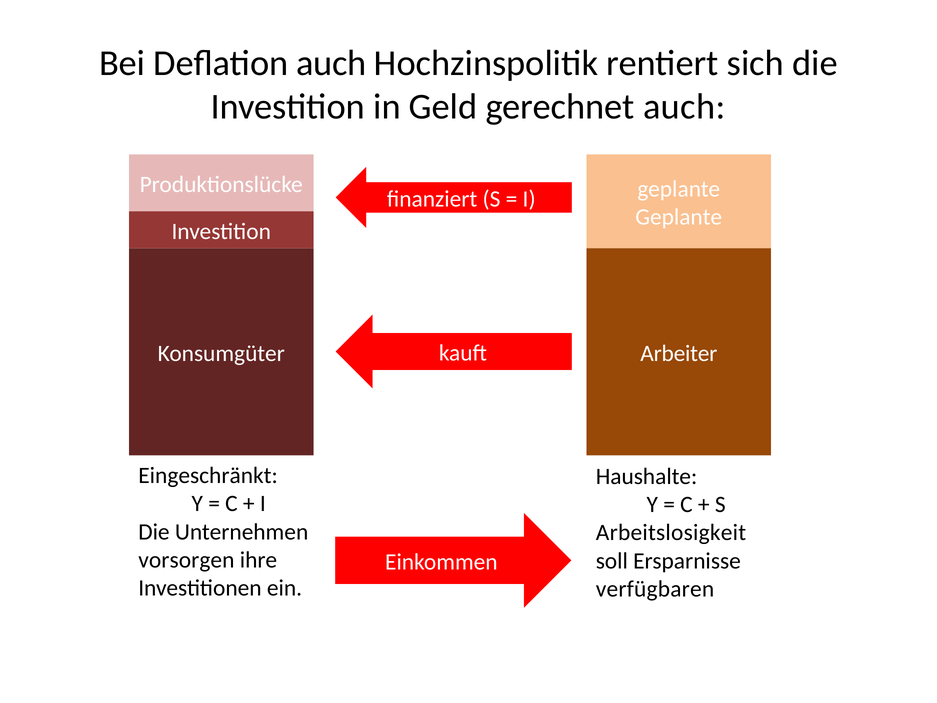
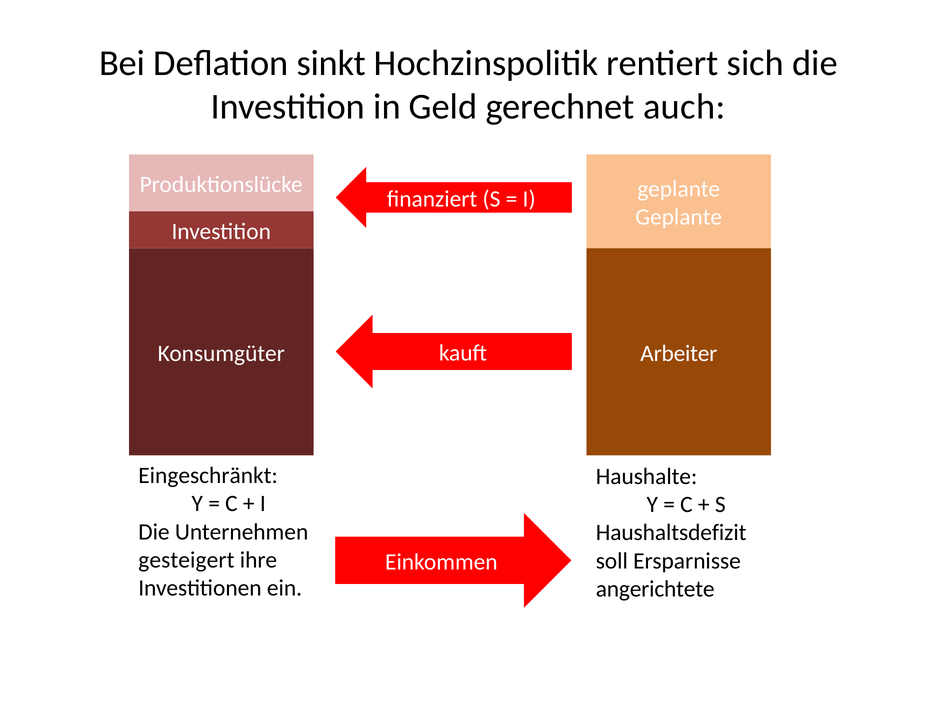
Deflation auch: auch -> sinkt
Arbeitslosigkeit: Arbeitslosigkeit -> Haushaltsdefizit
vorsorgen: vorsorgen -> gesteigert
verfügbaren: verfügbaren -> angerichtete
